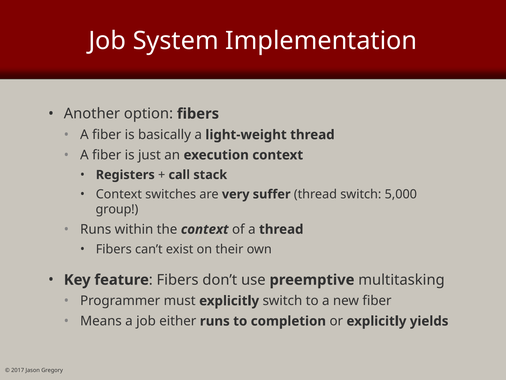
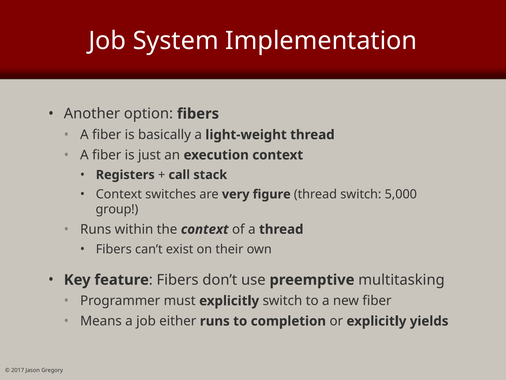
suffer: suffer -> figure
